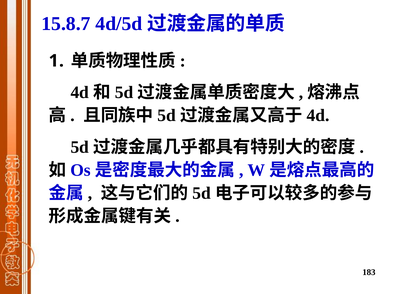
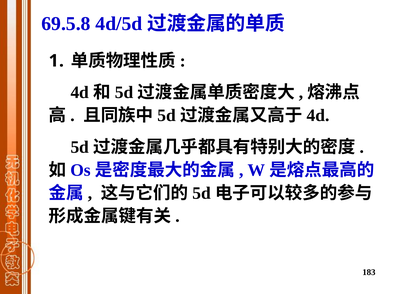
15.8.7: 15.8.7 -> 69.5.8
